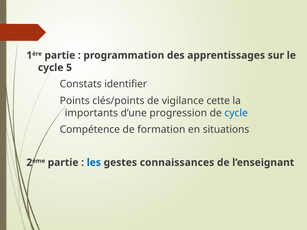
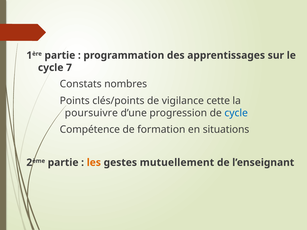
5: 5 -> 7
identifier: identifier -> nombres
importants: importants -> poursuivre
les colour: blue -> orange
connaissances: connaissances -> mutuellement
